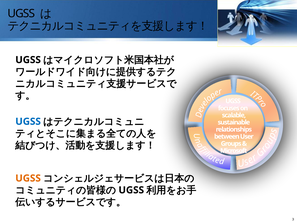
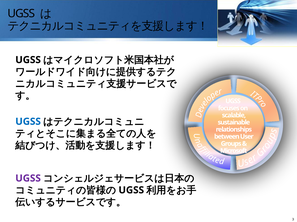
UGSS at (28, 179) colour: orange -> purple
